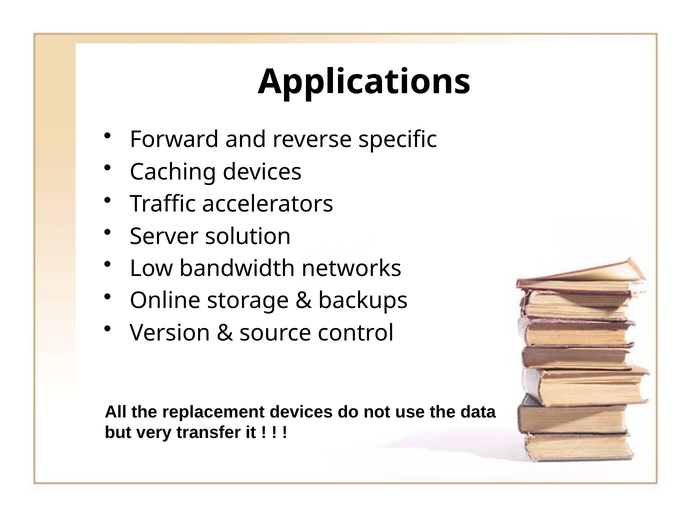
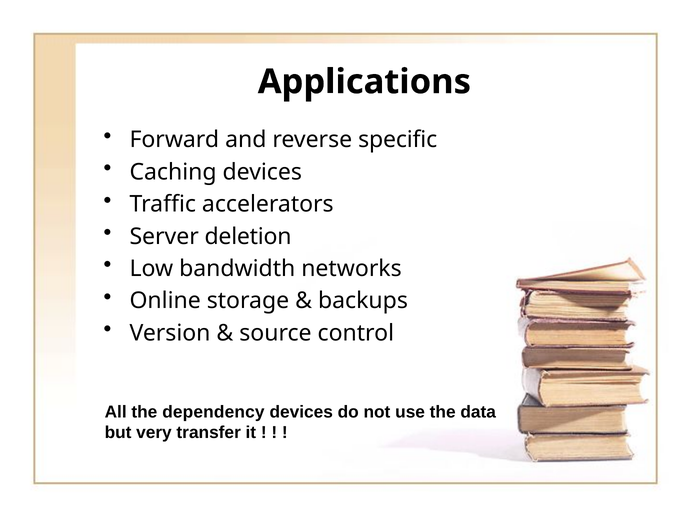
solution: solution -> deletion
replacement: replacement -> dependency
